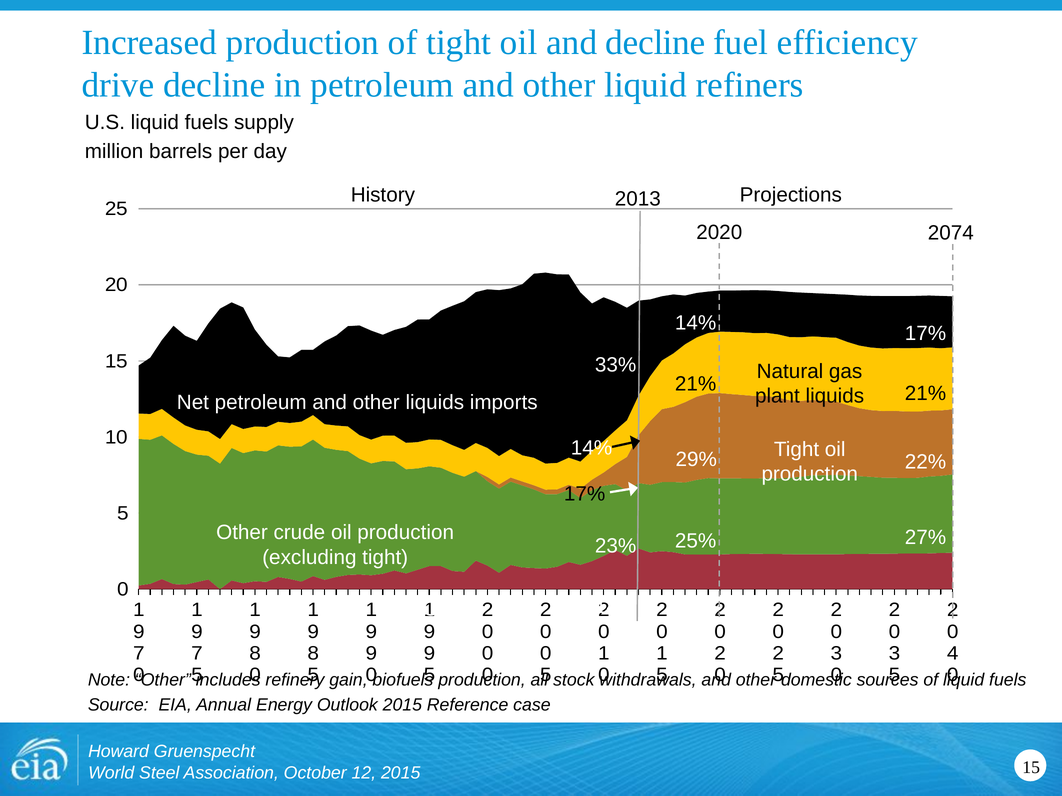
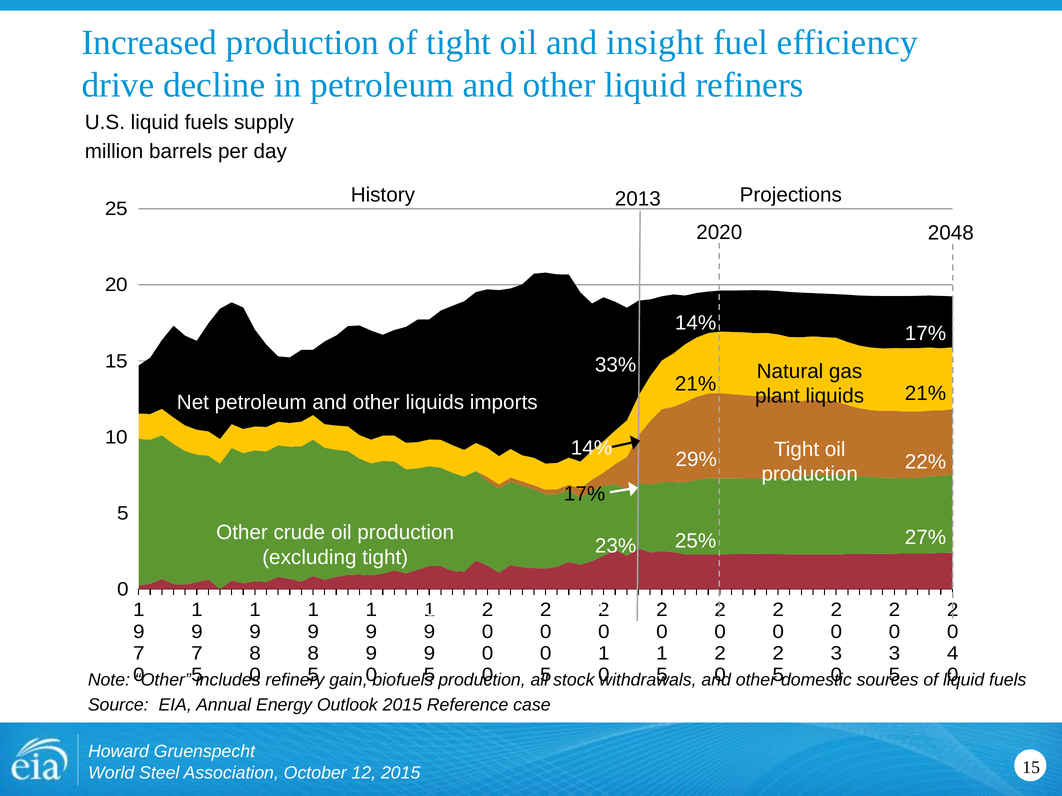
and decline: decline -> insight
2074: 2074 -> 2048
